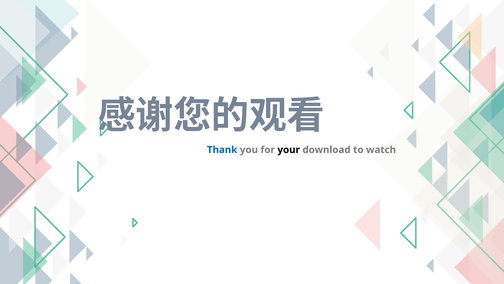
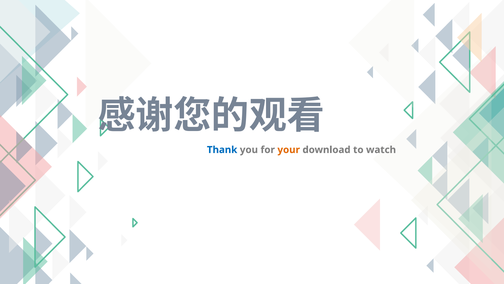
your colour: black -> orange
